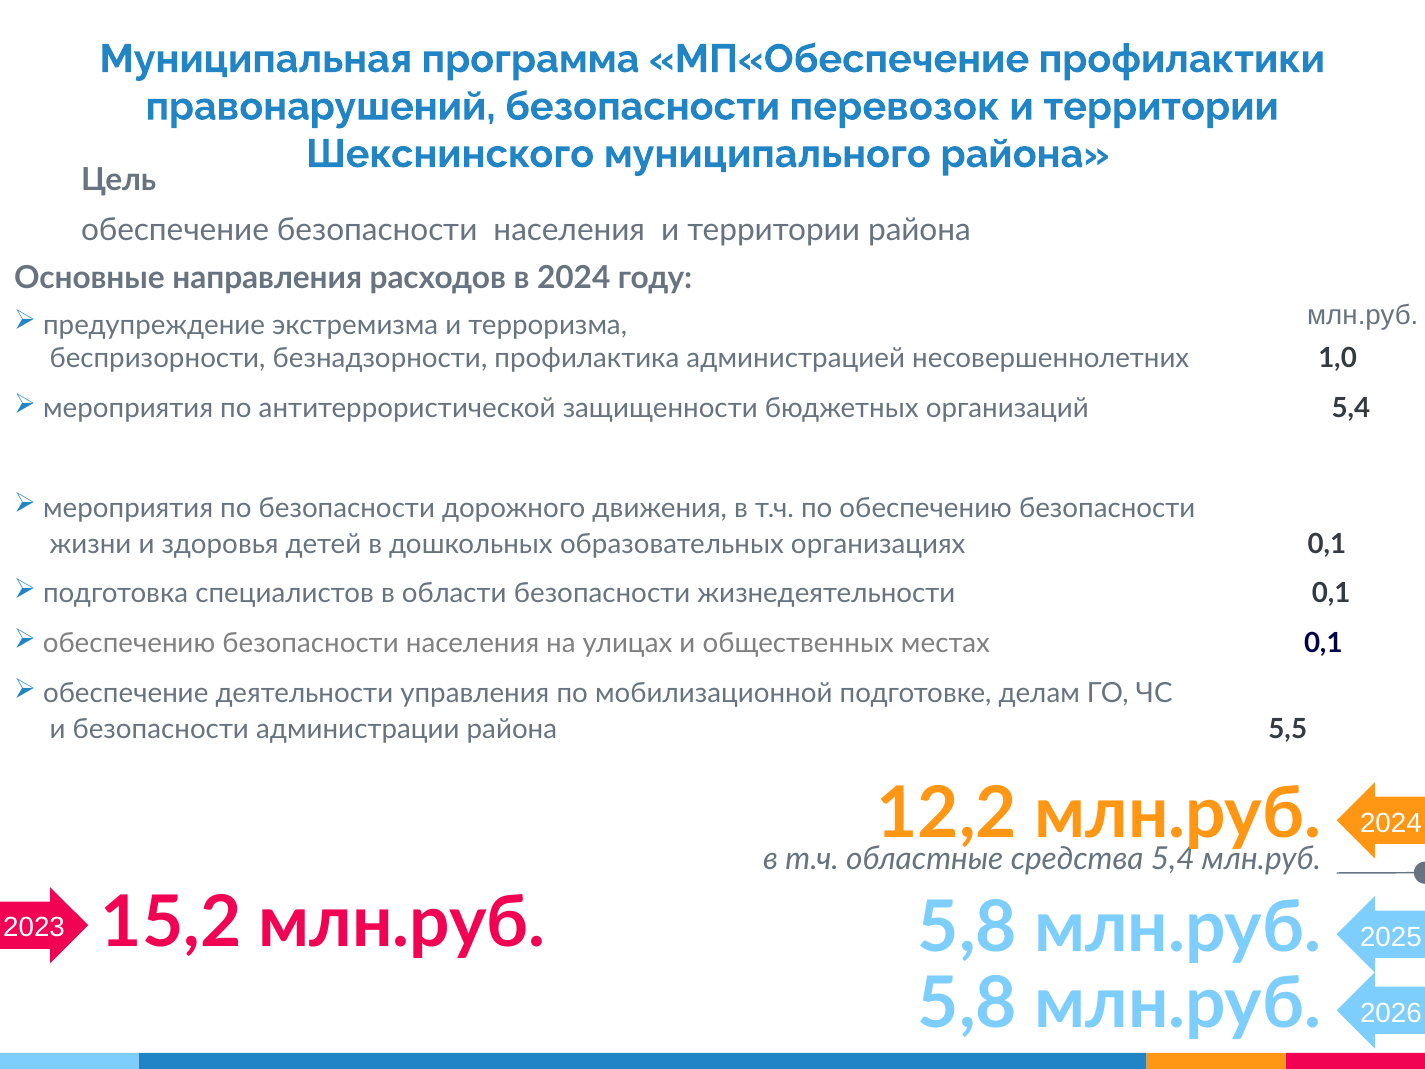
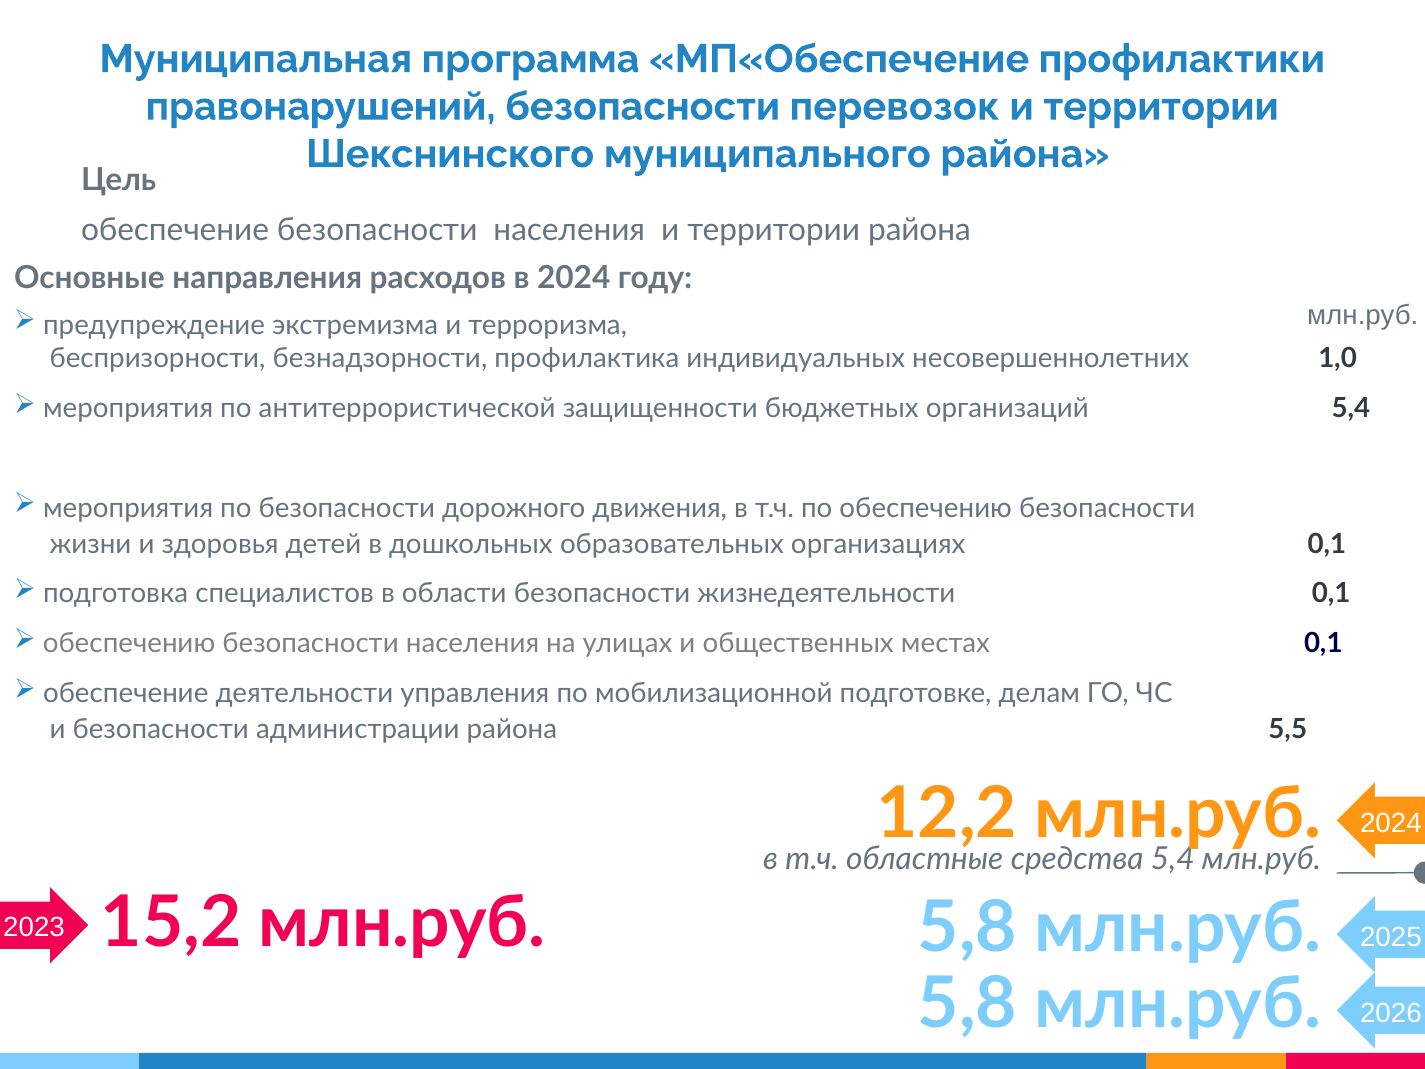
администрацией: администрацией -> индивидуальных
